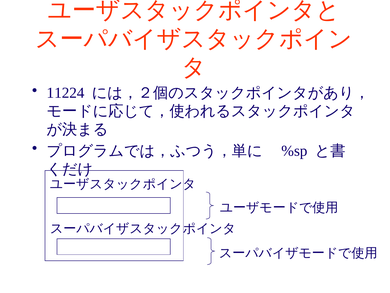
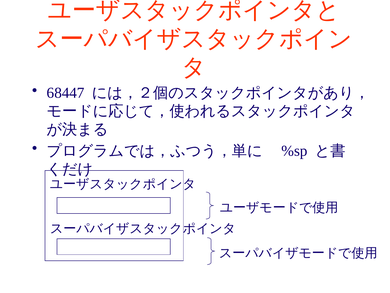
11224: 11224 -> 68447
